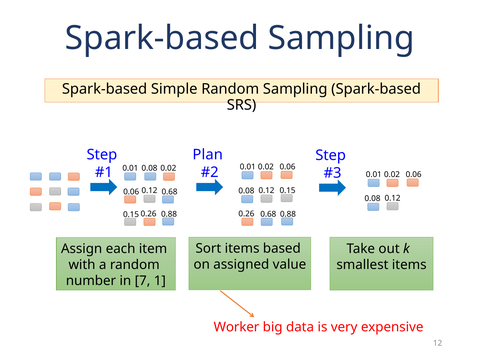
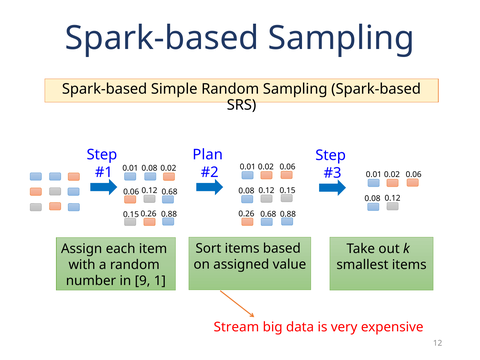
7: 7 -> 9
Worker: Worker -> Stream
